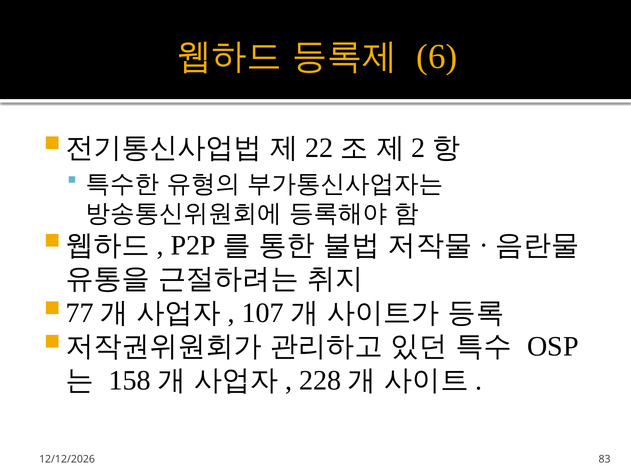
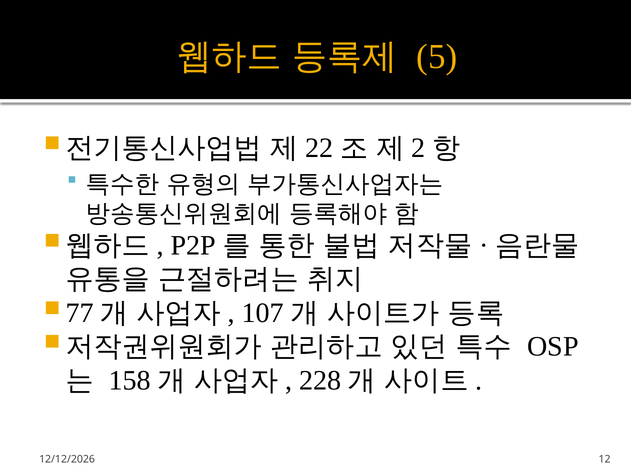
6: 6 -> 5
83: 83 -> 12
